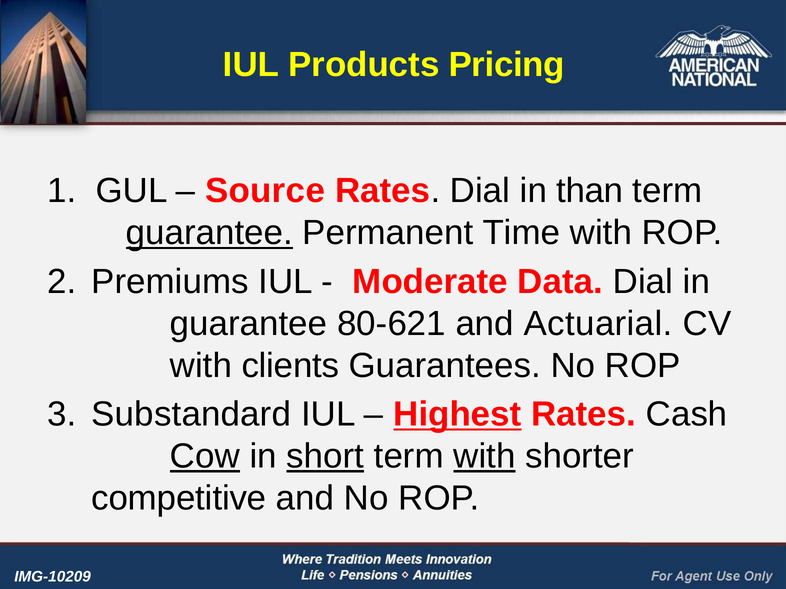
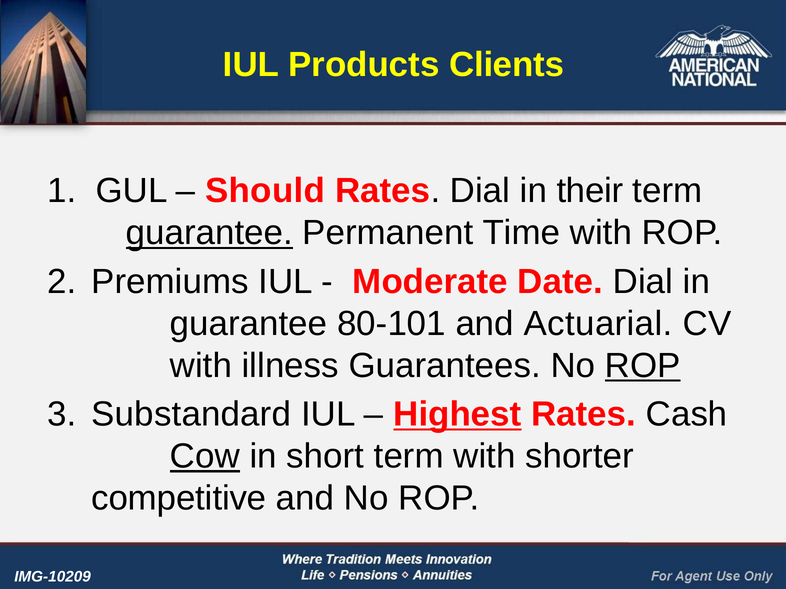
Pricing: Pricing -> Clients
Source: Source -> Should
than: than -> their
Data: Data -> Date
80-621: 80-621 -> 80-101
clients: clients -> illness
ROP at (643, 366) underline: none -> present
short underline: present -> none
with at (484, 457) underline: present -> none
